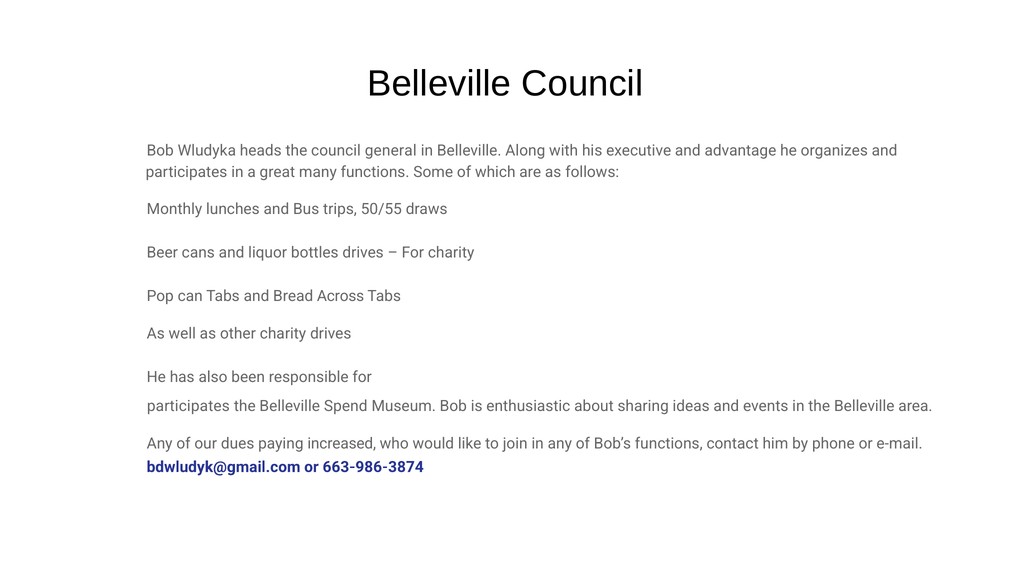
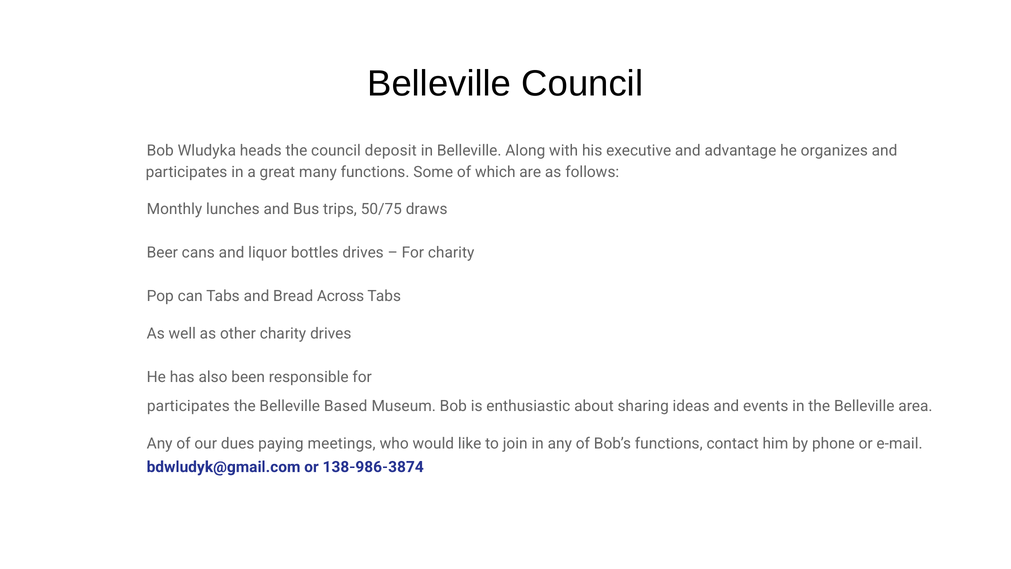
general: general -> deposit
50/55: 50/55 -> 50/75
Spend: Spend -> Based
increased: increased -> meetings
663-986-3874: 663-986-3874 -> 138-986-3874
